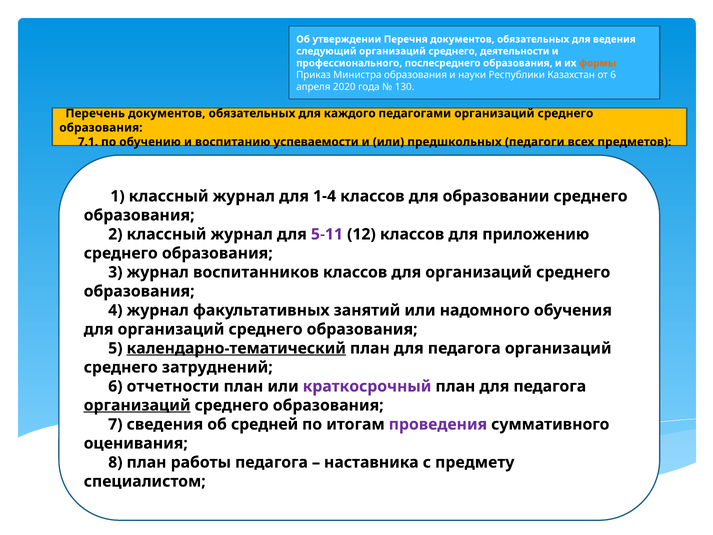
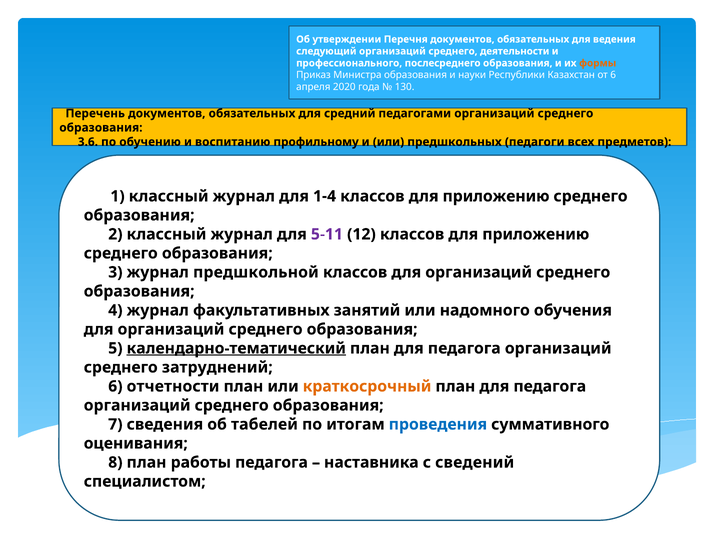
каждого: каждого -> средний
7.1: 7.1 -> 3.6
успеваемости: успеваемости -> профильному
1-4 классов для образовании: образовании -> приложению
воспитанников: воспитанников -> предшкольной
краткосрочный colour: purple -> orange
организаций at (137, 405) underline: present -> none
средней: средней -> табелей
проведения colour: purple -> blue
предмету: предмету -> сведений
